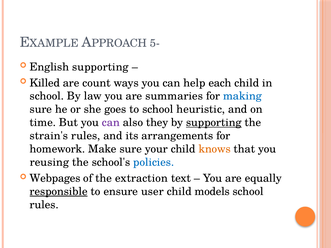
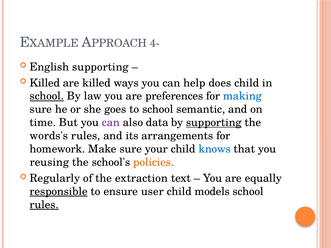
5-: 5- -> 4-
are count: count -> killed
each: each -> does
school at (47, 96) underline: none -> present
summaries: summaries -> preferences
heuristic: heuristic -> semantic
they: they -> data
strain's: strain's -> words's
knows colour: orange -> blue
policies colour: blue -> orange
Webpages: Webpages -> Regularly
rules at (44, 205) underline: none -> present
